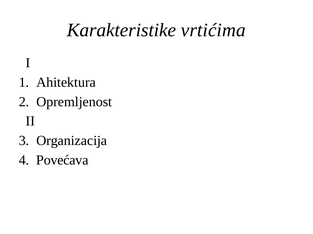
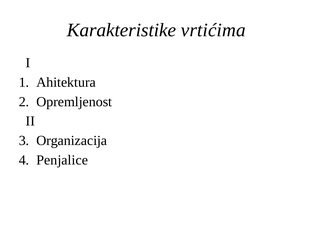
Povećava: Povećava -> Penjalice
